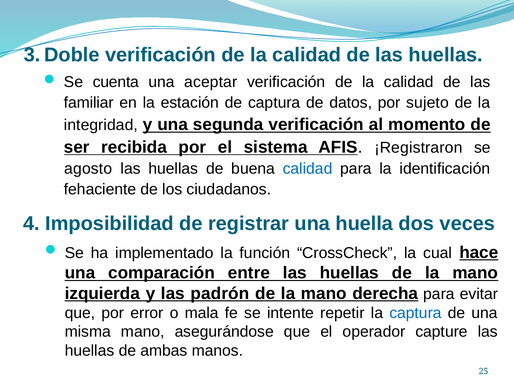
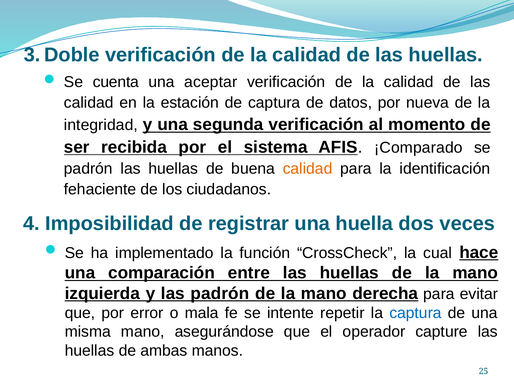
familiar at (89, 103): familiar -> calidad
sujeto: sujeto -> nueva
¡Registraron: ¡Registraron -> ¡Comparado
agosto at (88, 169): agosto -> padrón
calidad at (308, 169) colour: blue -> orange
